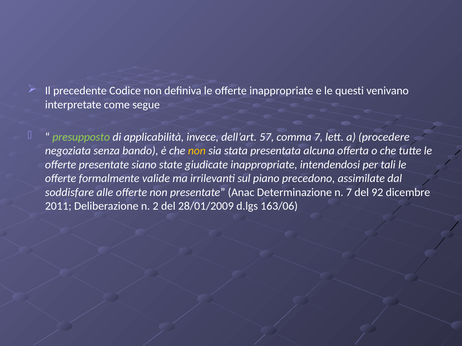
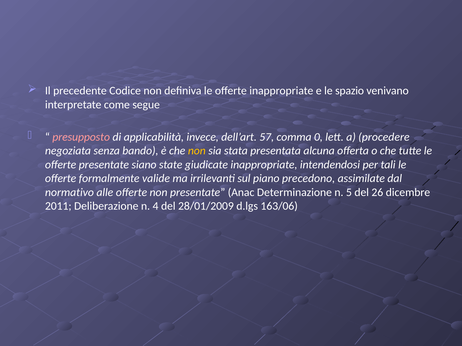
questi: questi -> spazio
presupposto colour: light green -> pink
comma 7: 7 -> 0
soddisfare: soddisfare -> normativo
n 7: 7 -> 5
92: 92 -> 26
2: 2 -> 4
